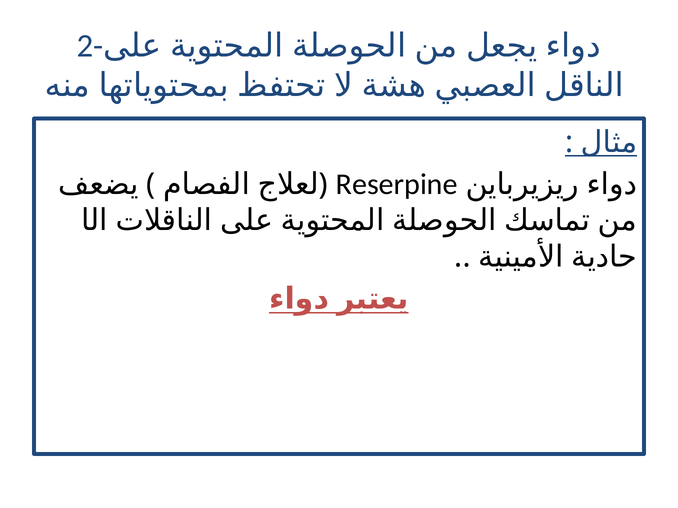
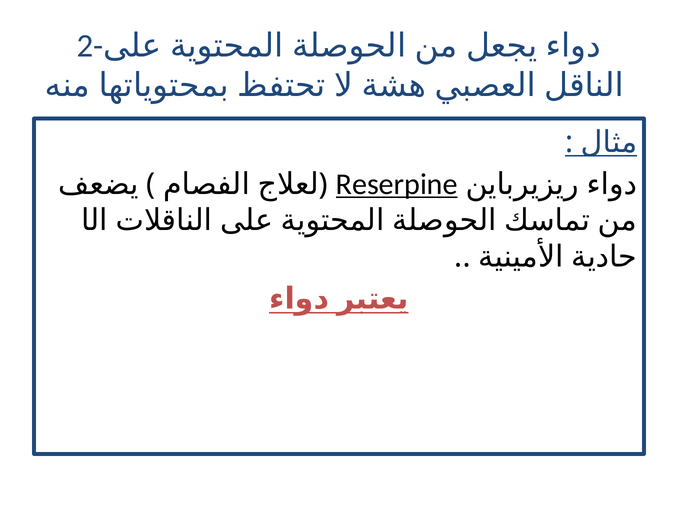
Reserpine underline: none -> present
